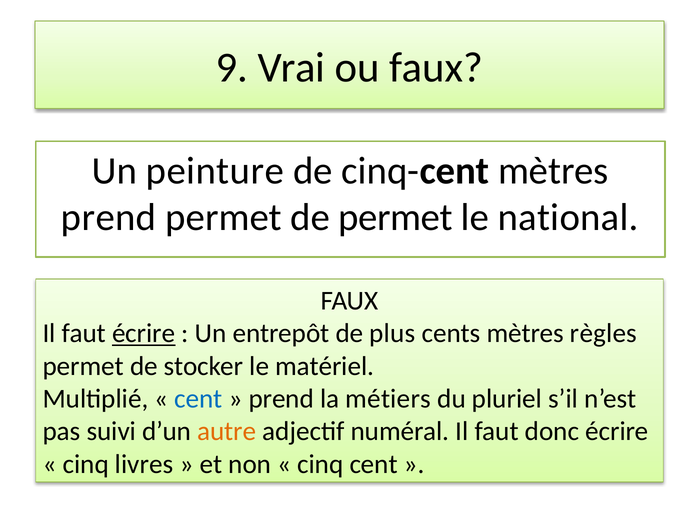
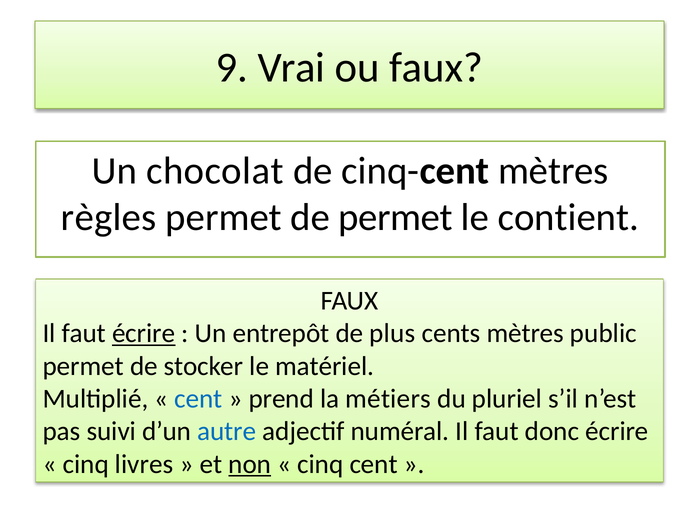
peinture: peinture -> chocolat
prend at (109, 217): prend -> règles
national: national -> contient
règles: règles -> public
autre colour: orange -> blue
non underline: none -> present
